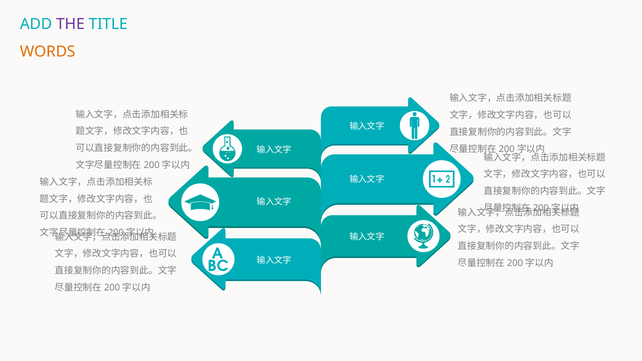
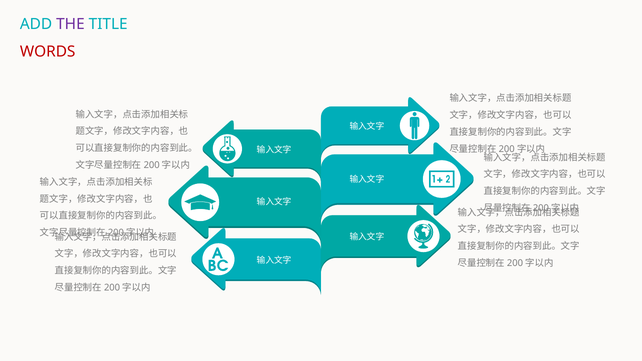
WORDS colour: orange -> red
